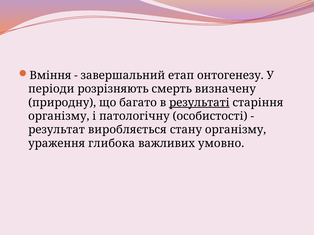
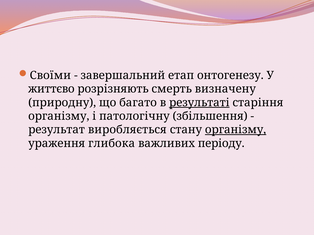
Вміння: Вміння -> Своїми
періоди: періоди -> життєво
особистості: особистості -> збільшення
організму at (236, 130) underline: none -> present
умовно: умовно -> періоду
